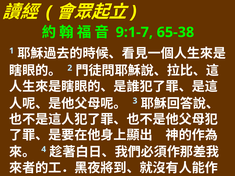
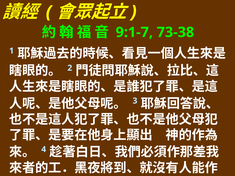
65-38: 65-38 -> 73-38
